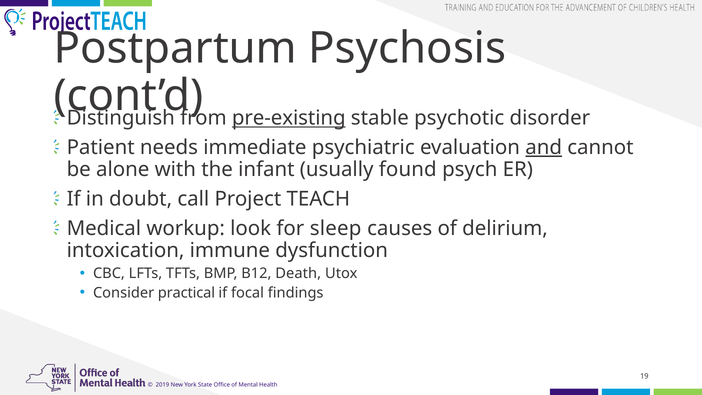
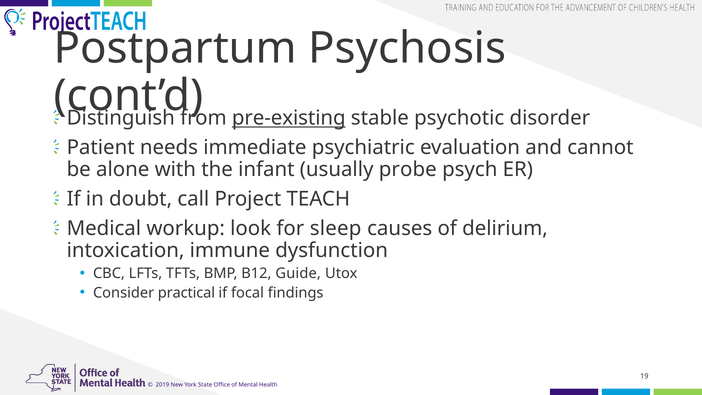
and underline: present -> none
found: found -> probe
Death: Death -> Guide
